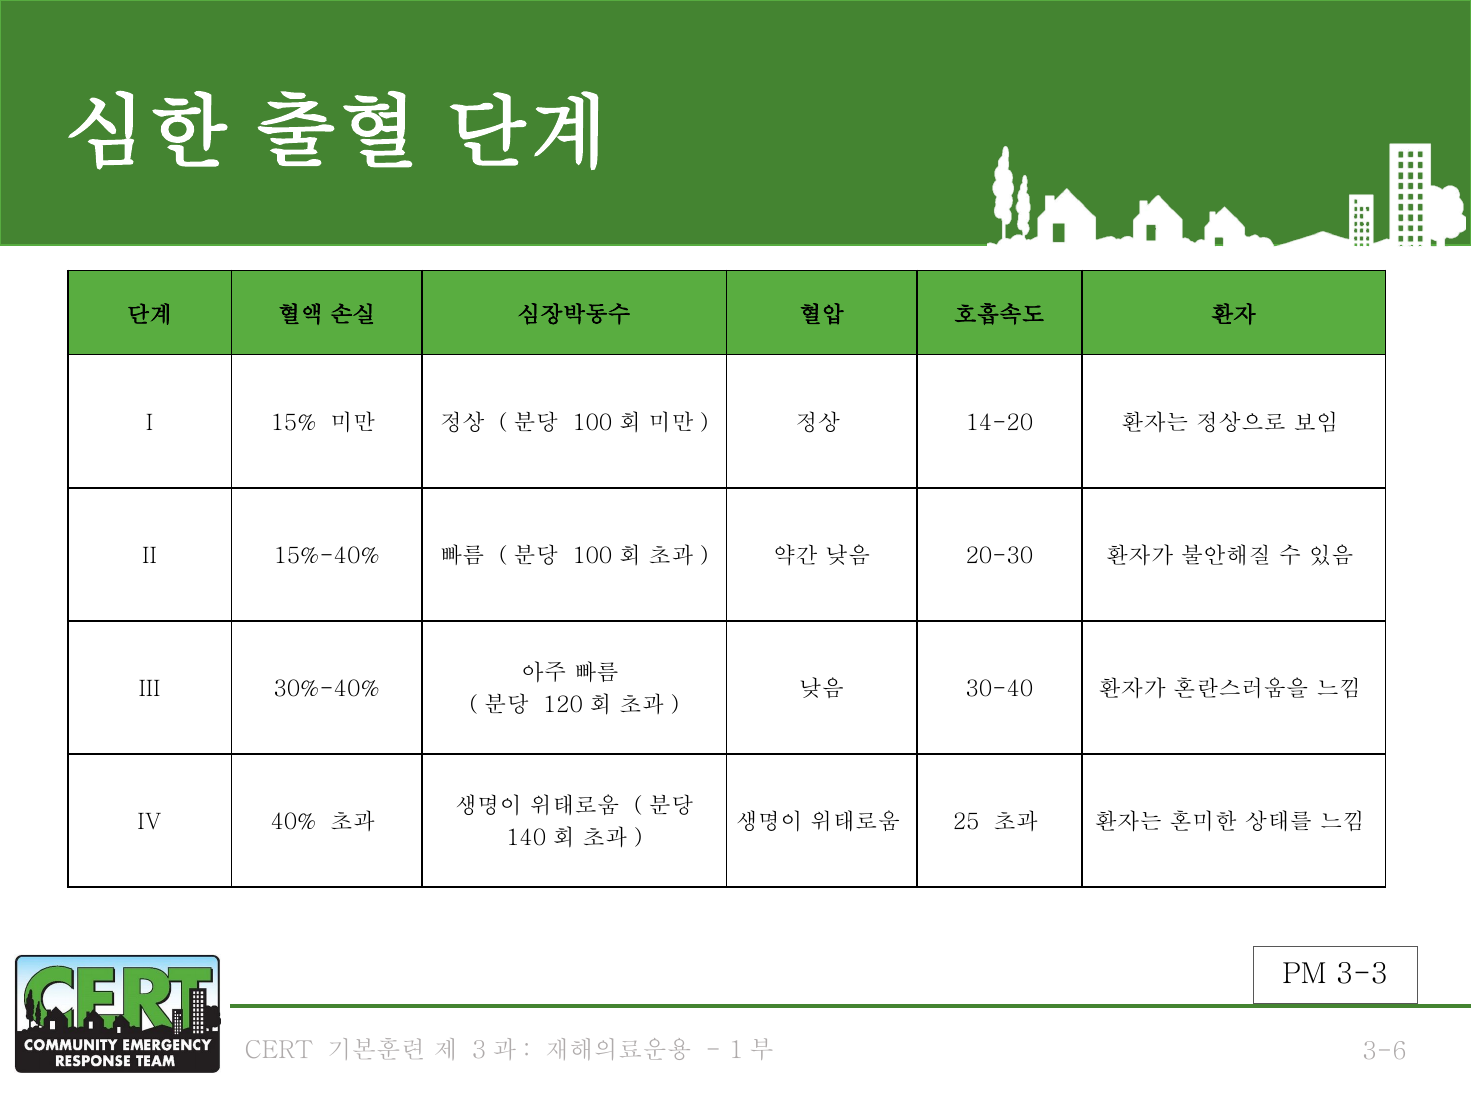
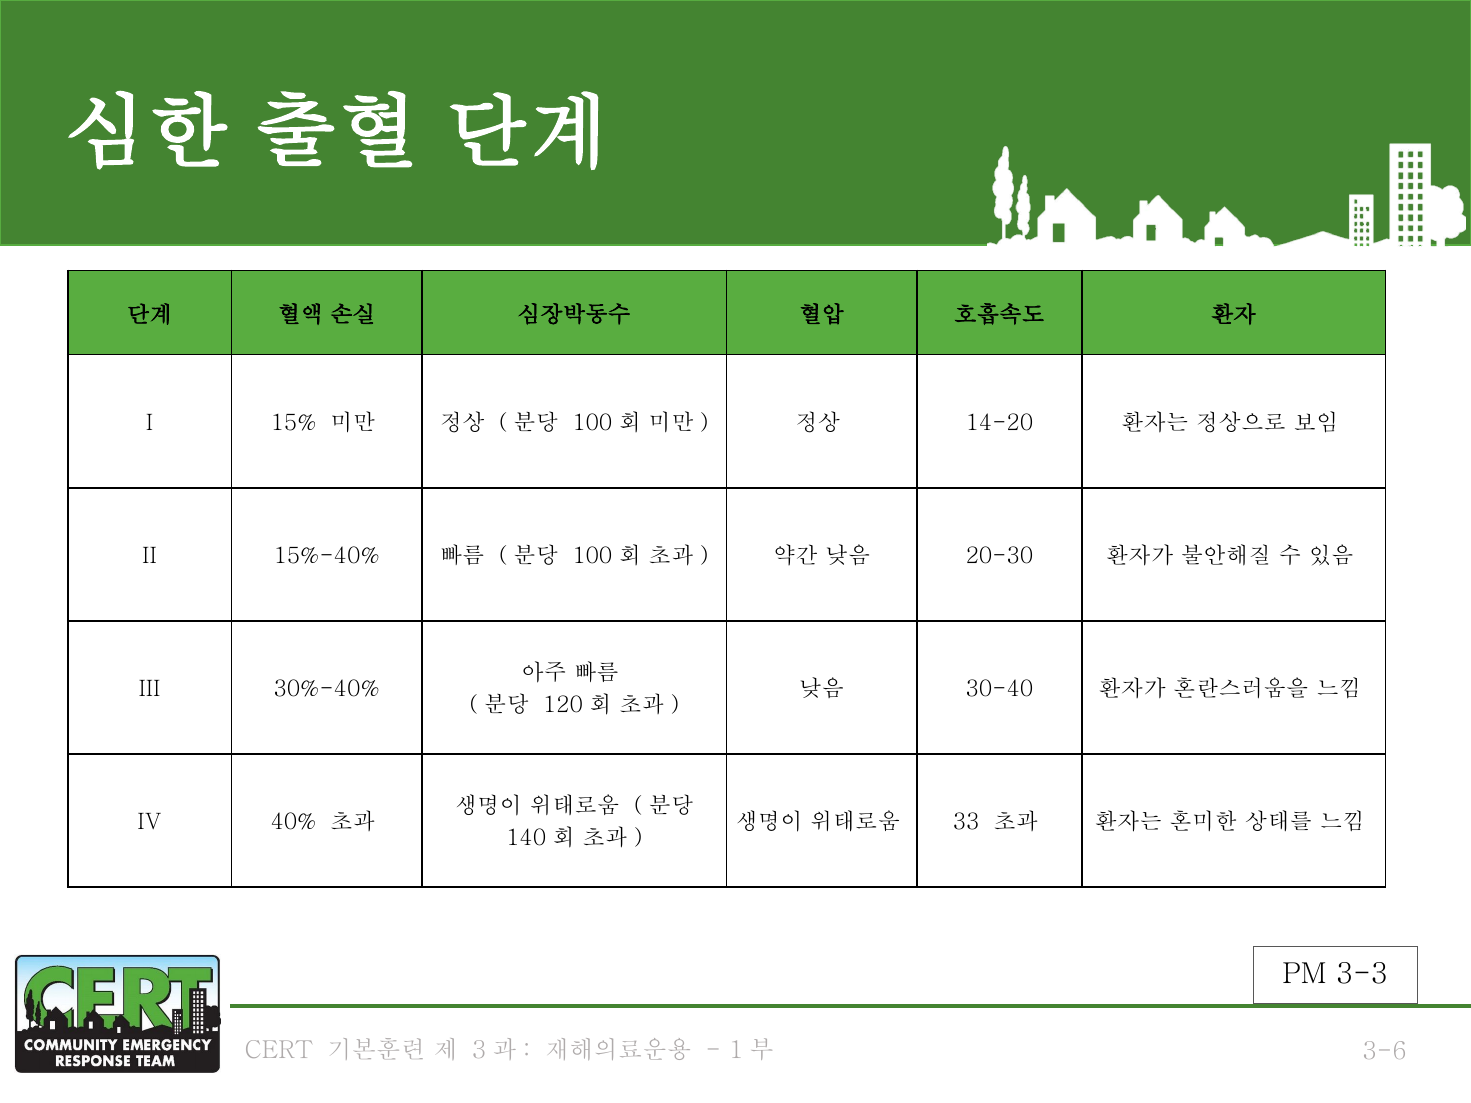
25: 25 -> 33
